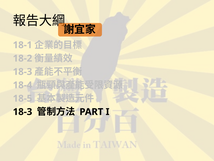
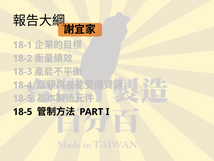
18-3 at (23, 111): 18-3 -> 18-5
